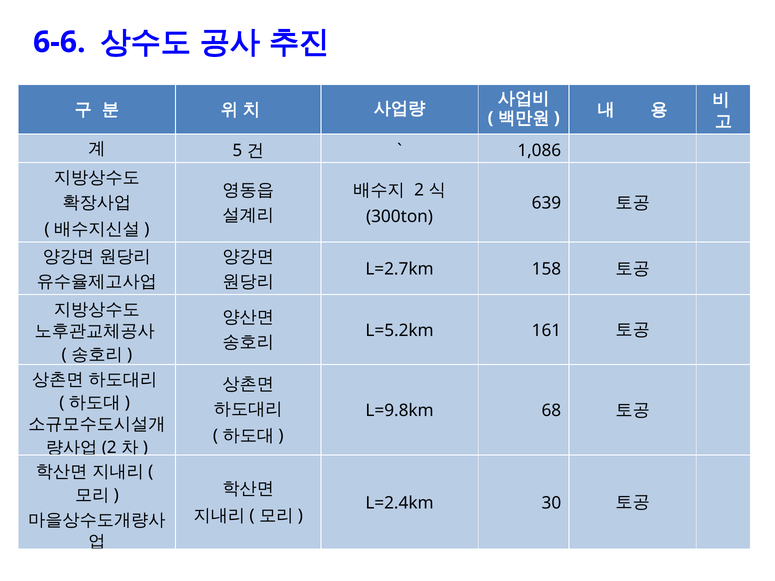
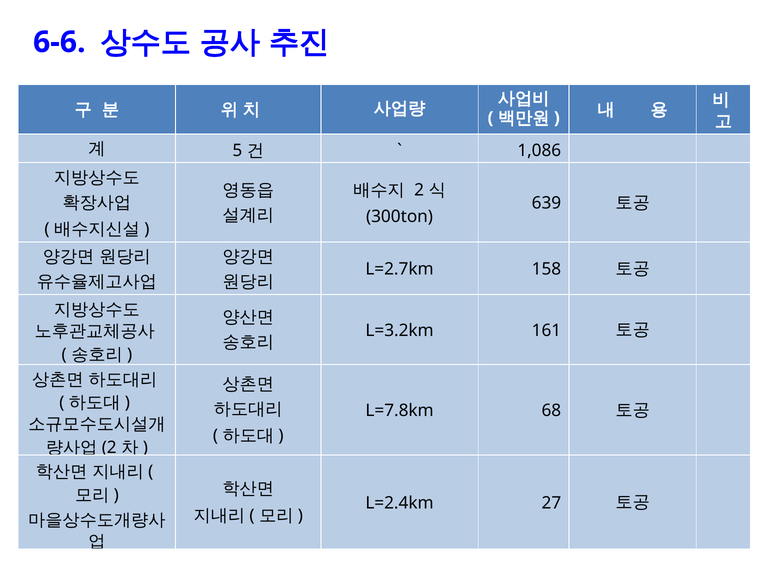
L=5.2km: L=5.2km -> L=3.2km
L=9.8km: L=9.8km -> L=7.8km
30: 30 -> 27
